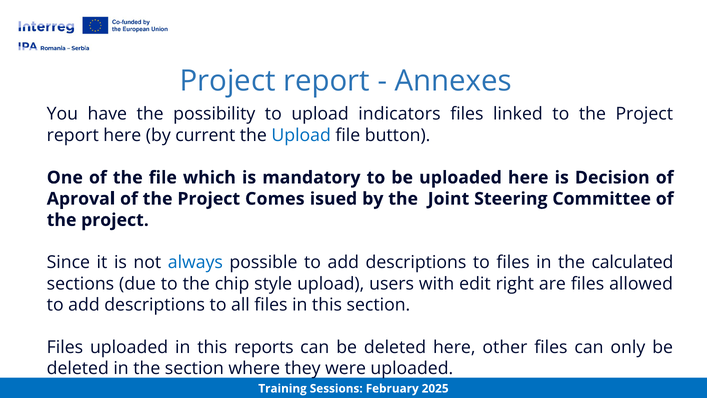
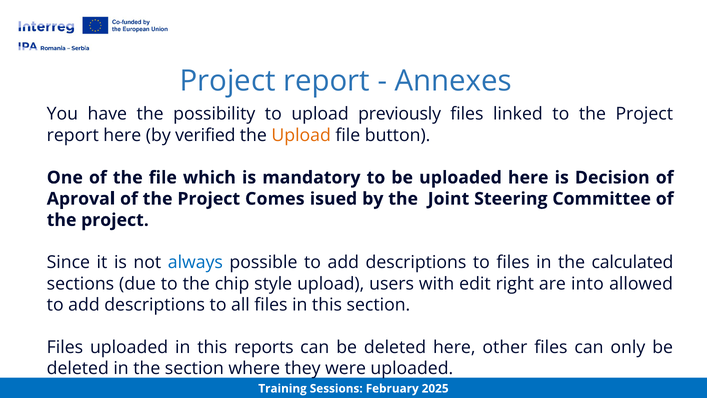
indicators: indicators -> previously
current: current -> verified
Upload at (301, 135) colour: blue -> orange
are files: files -> into
